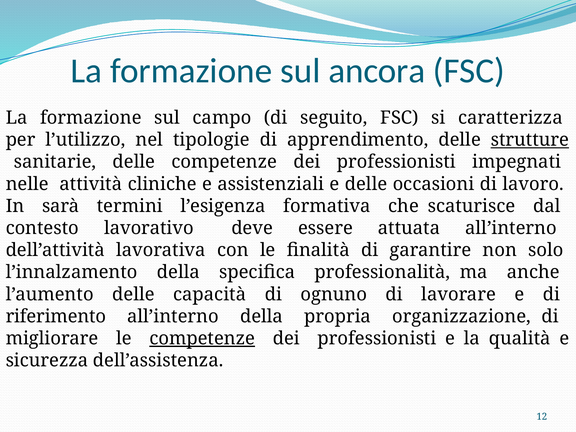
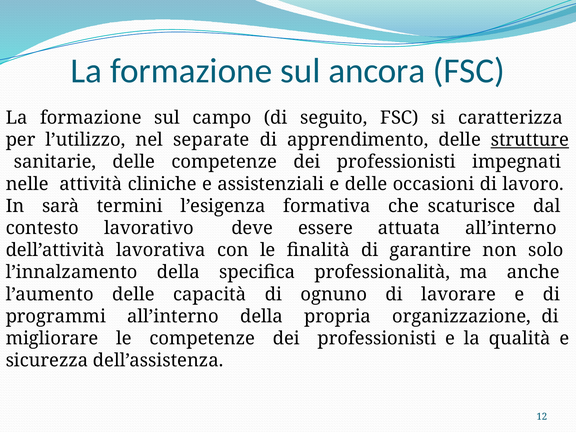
tipologie: tipologie -> separate
riferimento: riferimento -> programmi
competenze at (202, 338) underline: present -> none
